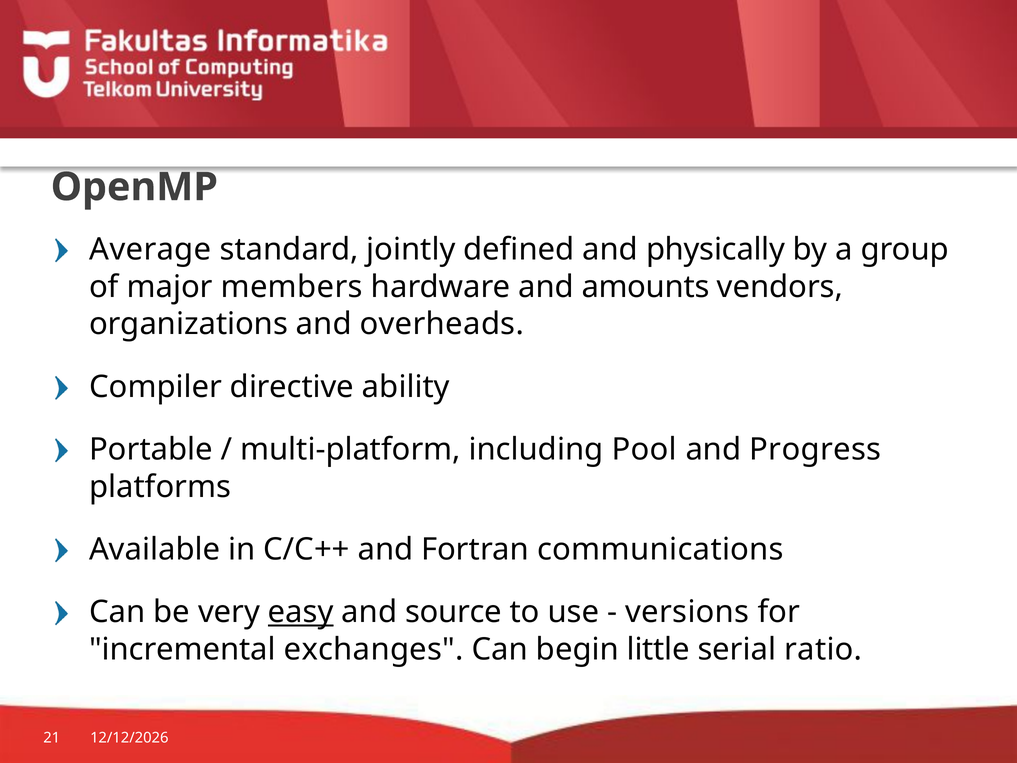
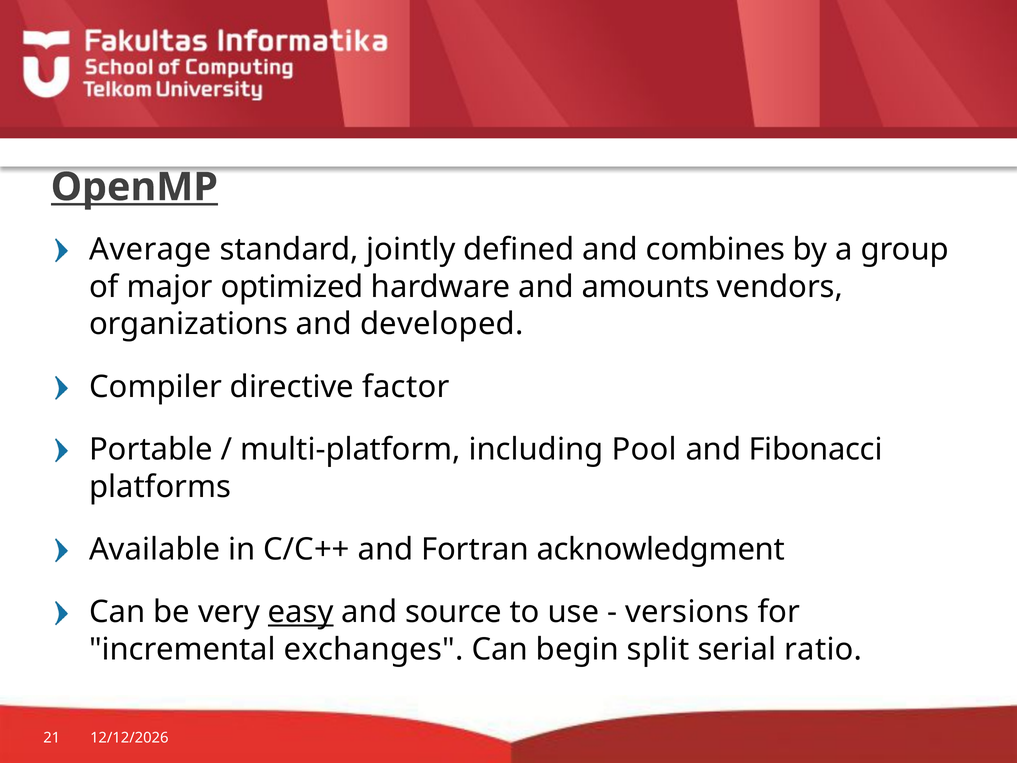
OpenMP underline: none -> present
physically: physically -> combines
members: members -> optimized
overheads: overheads -> developed
ability: ability -> factor
Progress: Progress -> Fibonacci
communications: communications -> acknowledgment
little: little -> split
